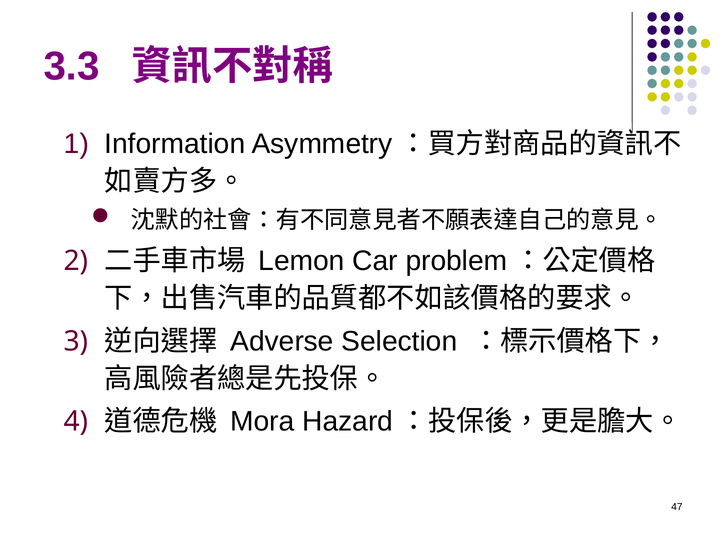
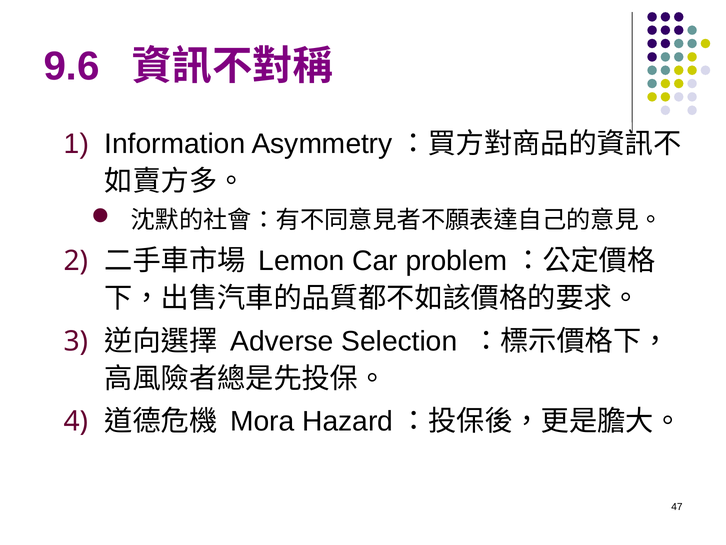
3.3: 3.3 -> 9.6
